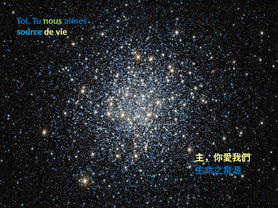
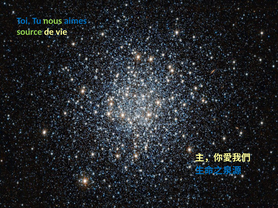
source colour: light blue -> light green
